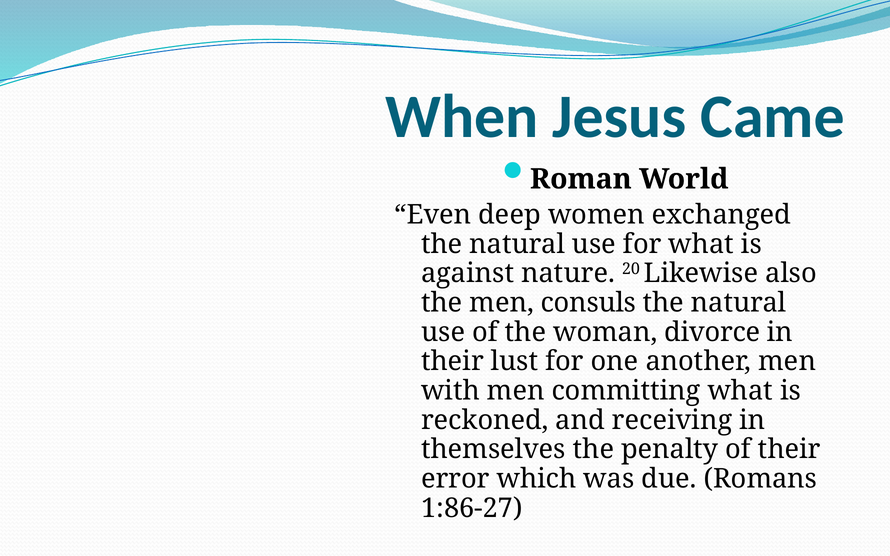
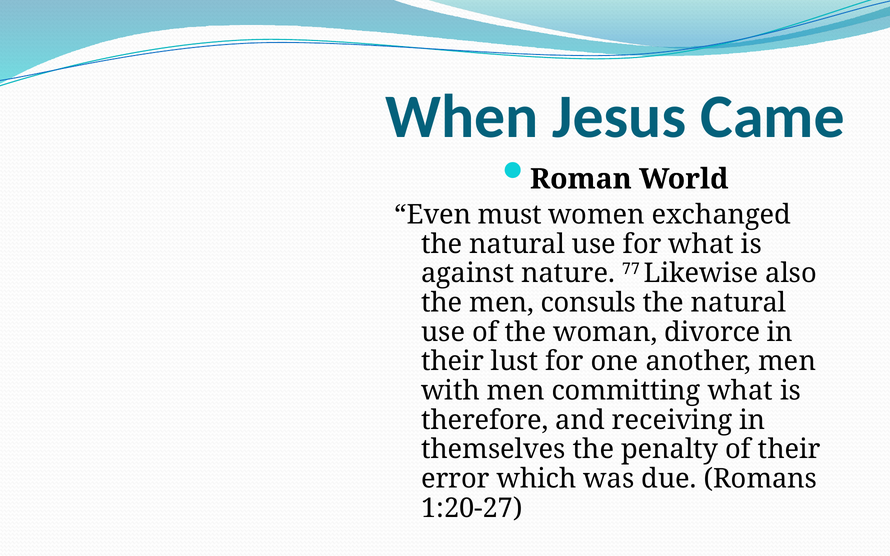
deep: deep -> must
20: 20 -> 77
reckoned: reckoned -> therefore
1:86-27: 1:86-27 -> 1:20-27
